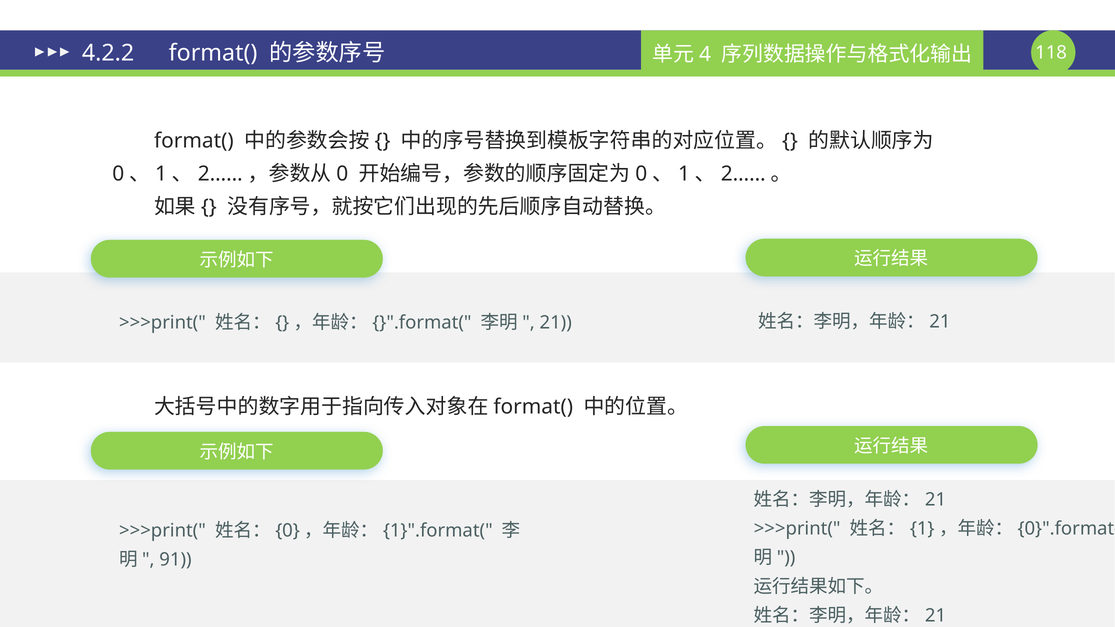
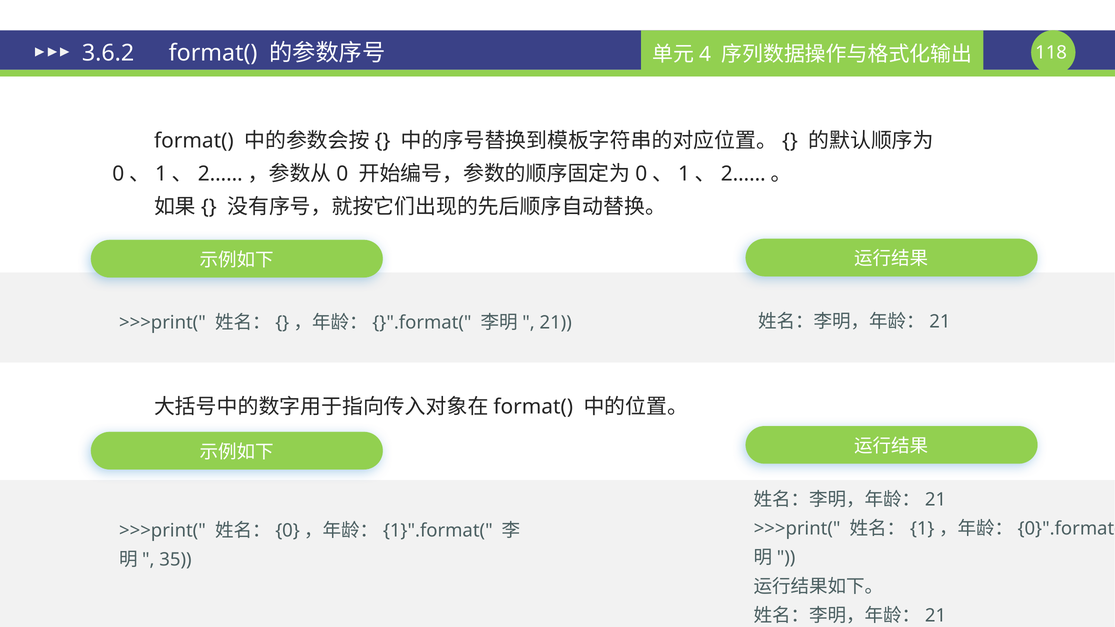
4.2.2: 4.2.2 -> 3.6.2
91: 91 -> 35
